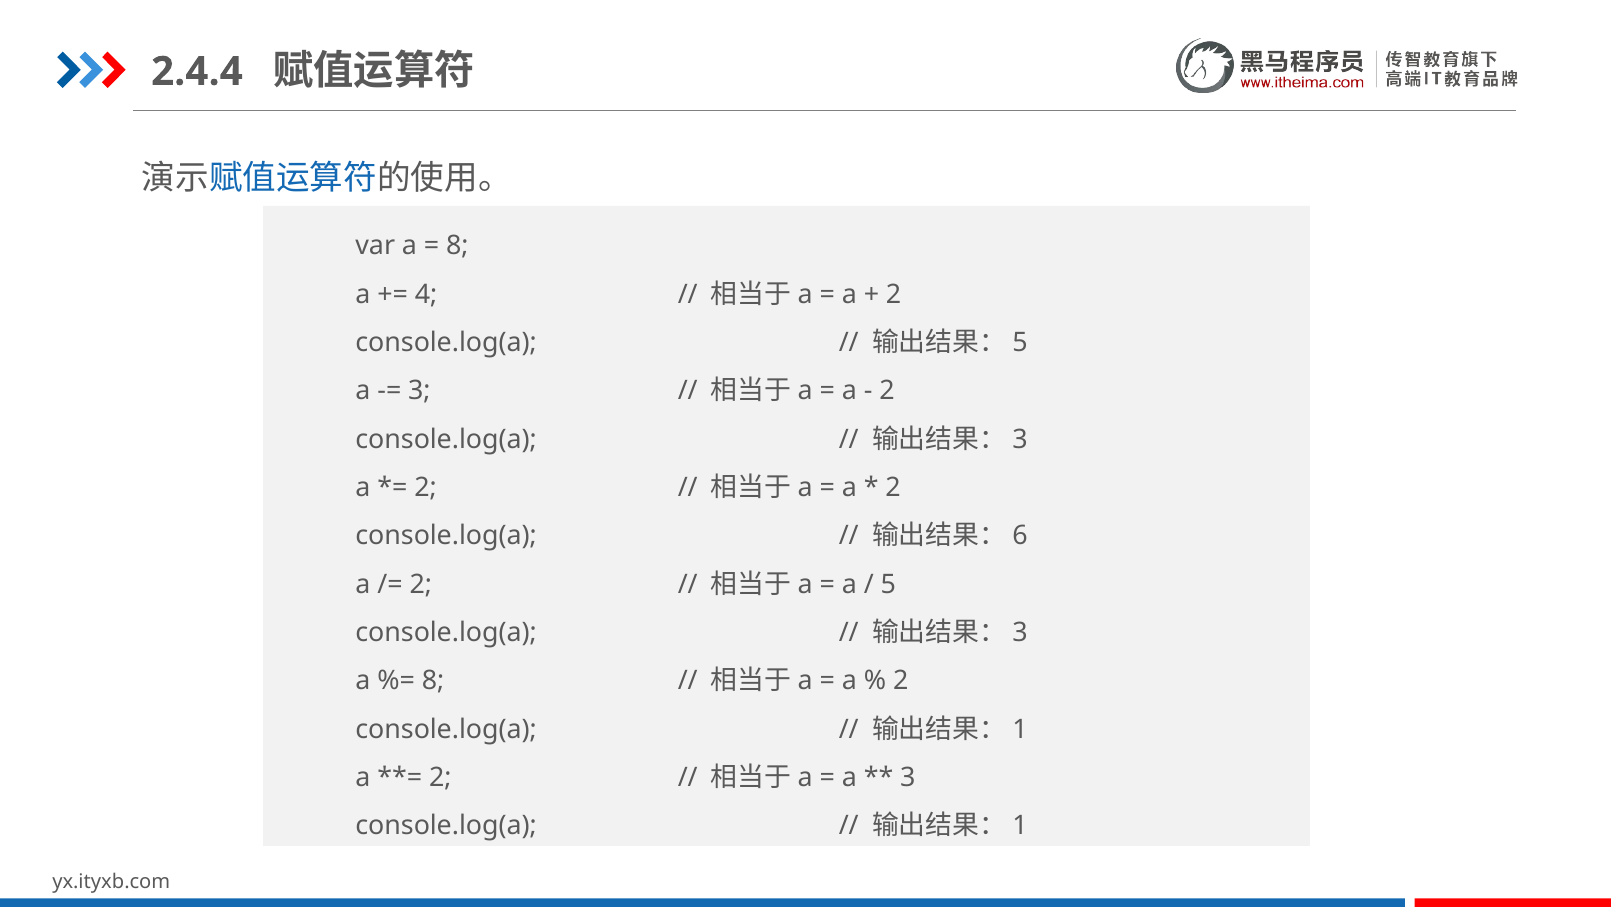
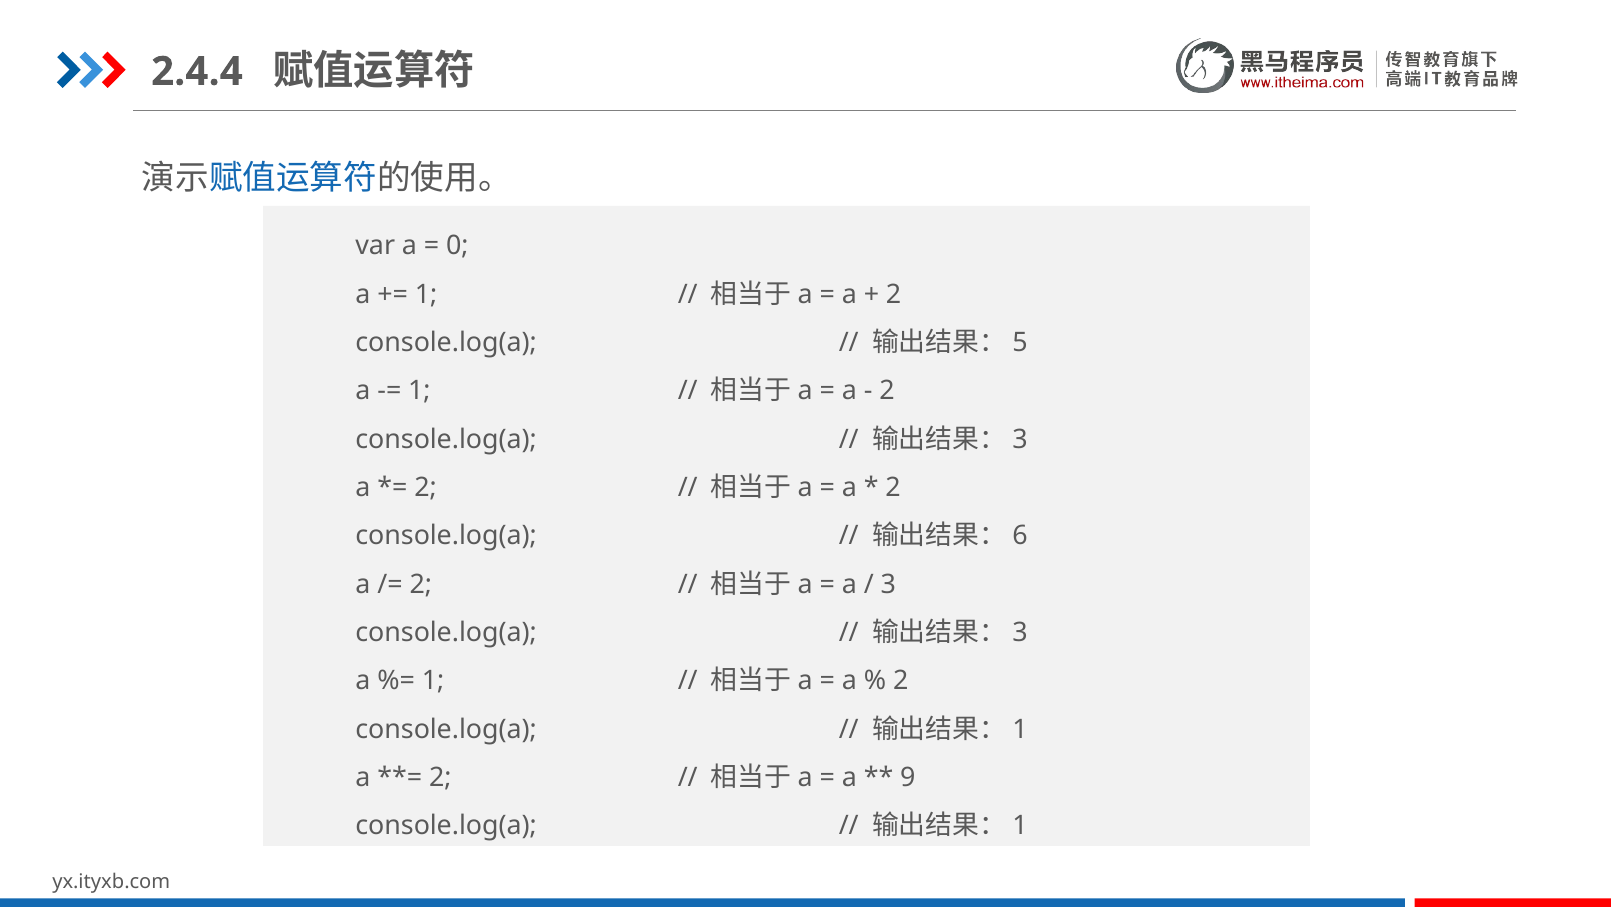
8 at (457, 246): 8 -> 0
4 at (426, 294): 4 -> 1
3 at (419, 391): 3 -> 1
5: 5 -> 3
8 at (433, 680): 8 -> 1
3 at (908, 777): 3 -> 9
